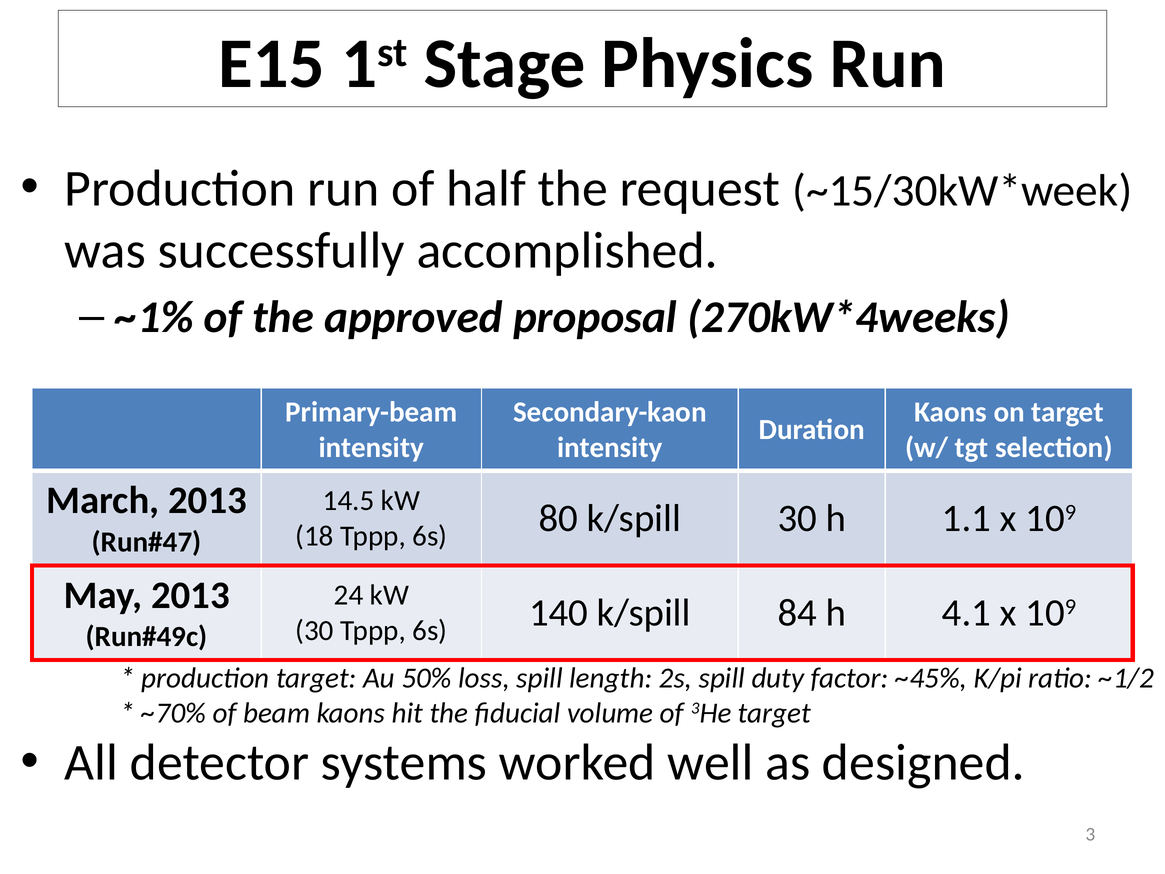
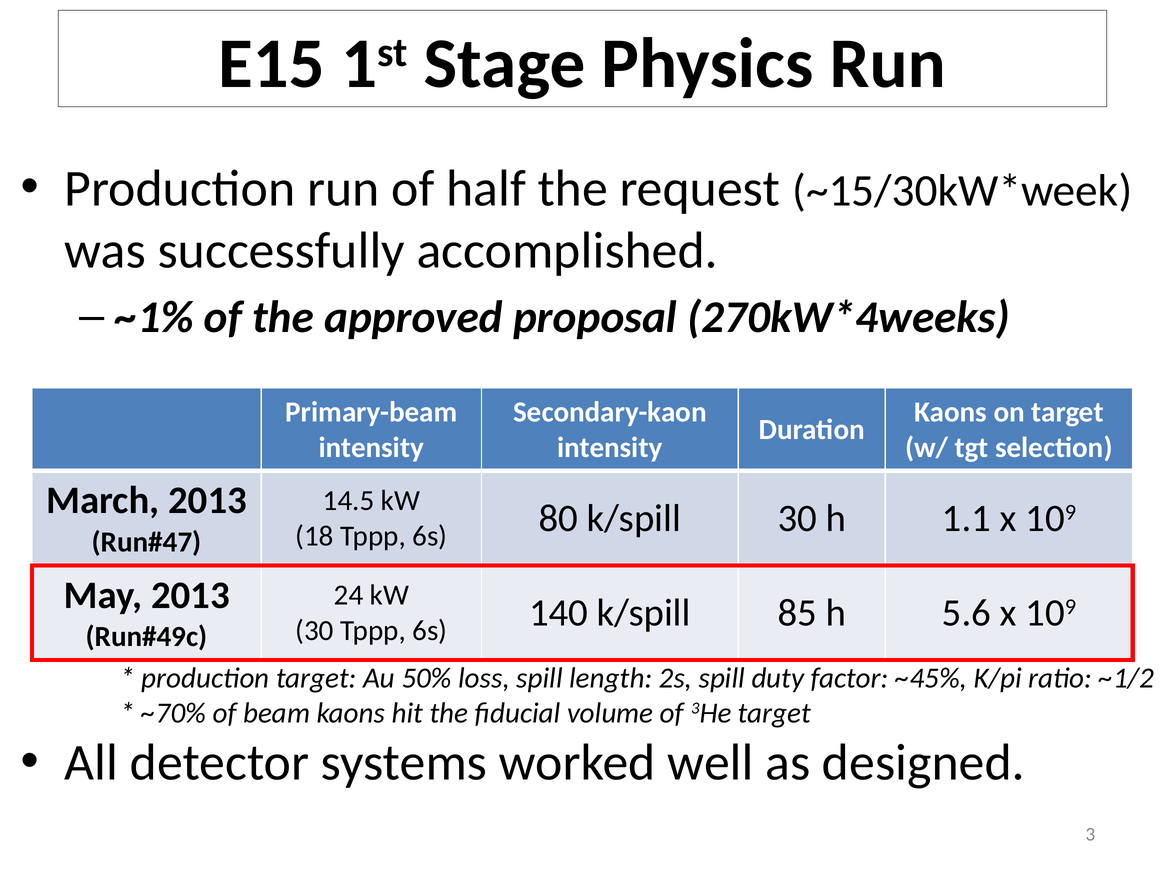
84: 84 -> 85
4.1: 4.1 -> 5.6
